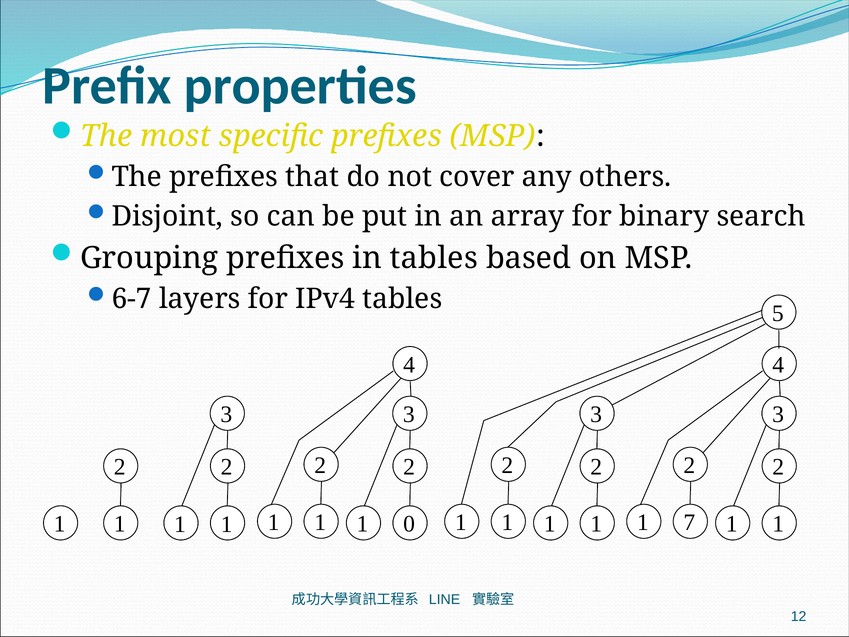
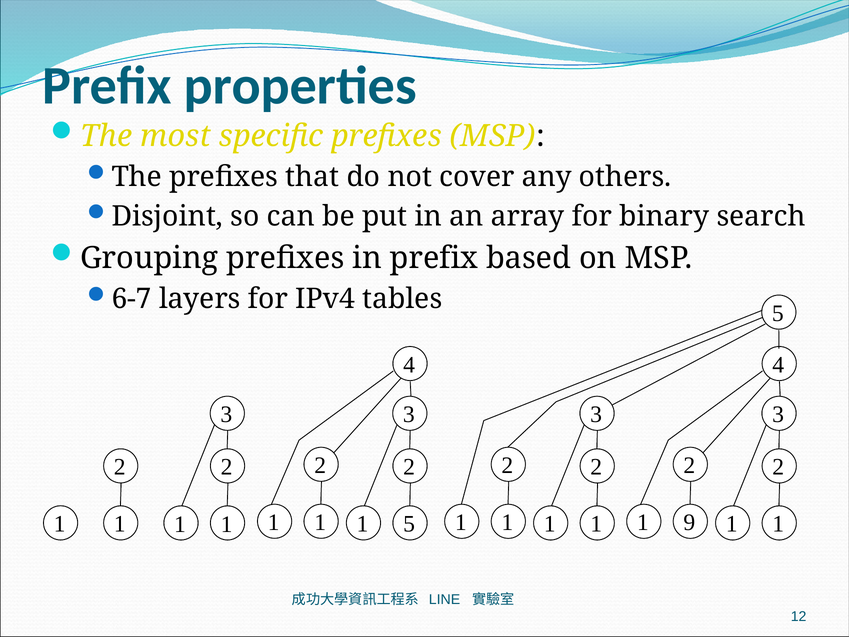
in tables: tables -> prefix
7: 7 -> 9
1 0: 0 -> 5
